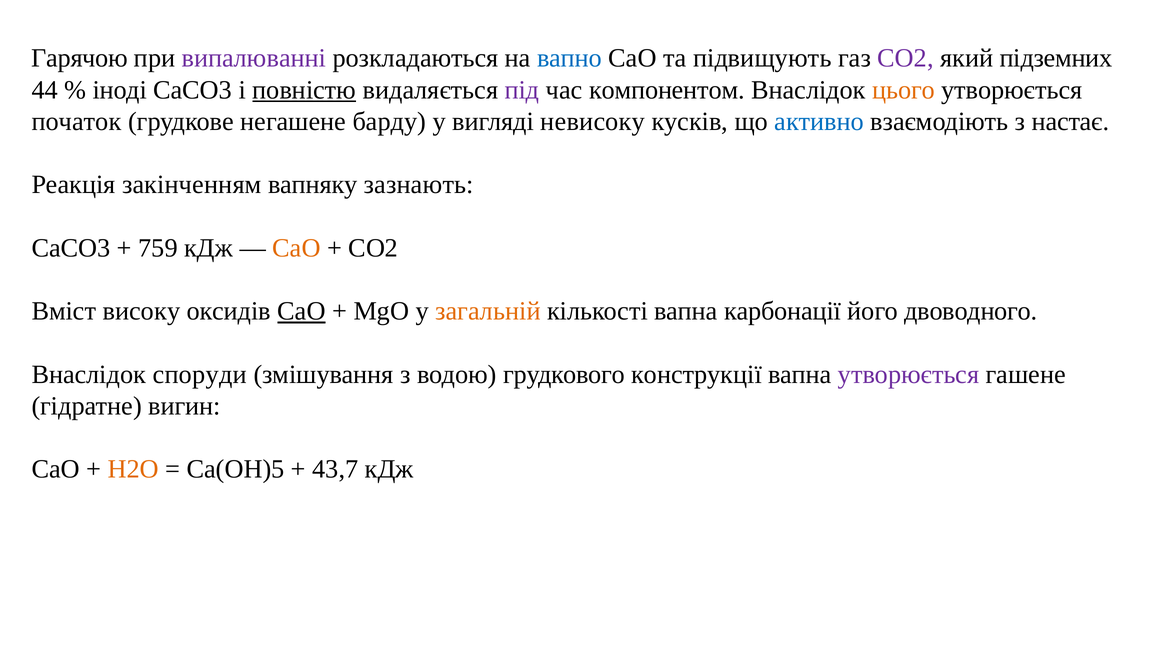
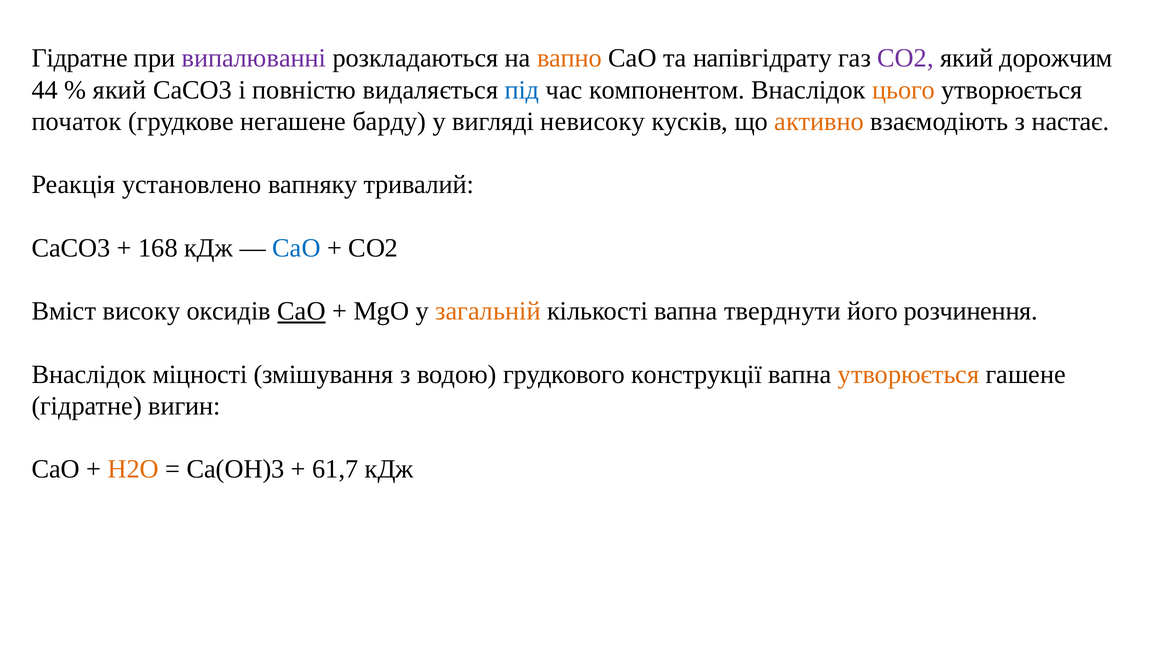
Гарячою at (80, 58): Гарячою -> Гідратне
вапно colour: blue -> orange
підвищують: підвищують -> напівгідрату
підземних: підземних -> дорожчим
іноді at (120, 90): іноді -> який
повністю underline: present -> none
під colour: purple -> blue
активно colour: blue -> orange
закінченням: закінченням -> установлено
зазнають: зазнають -> тривалий
759: 759 -> 168
СаО at (297, 248) colour: orange -> blue
карбонації: карбонації -> тверднути
двоводного: двоводного -> розчинення
споруди: споруди -> міцності
утворюється at (909, 374) colour: purple -> orange
Са(ОН)5: Са(ОН)5 -> Са(ОН)3
43,7: 43,7 -> 61,7
